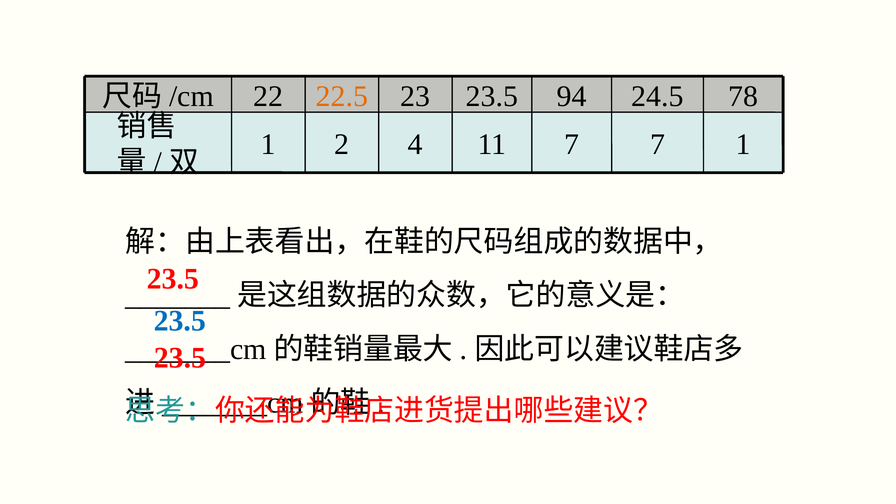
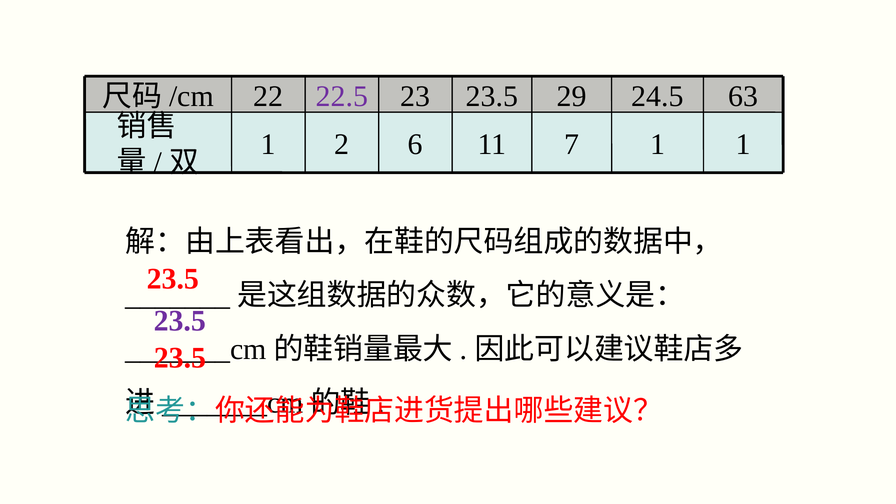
22.5 colour: orange -> purple
94: 94 -> 29
78: 78 -> 63
4: 4 -> 6
7 7: 7 -> 1
23.5 at (180, 321) colour: blue -> purple
